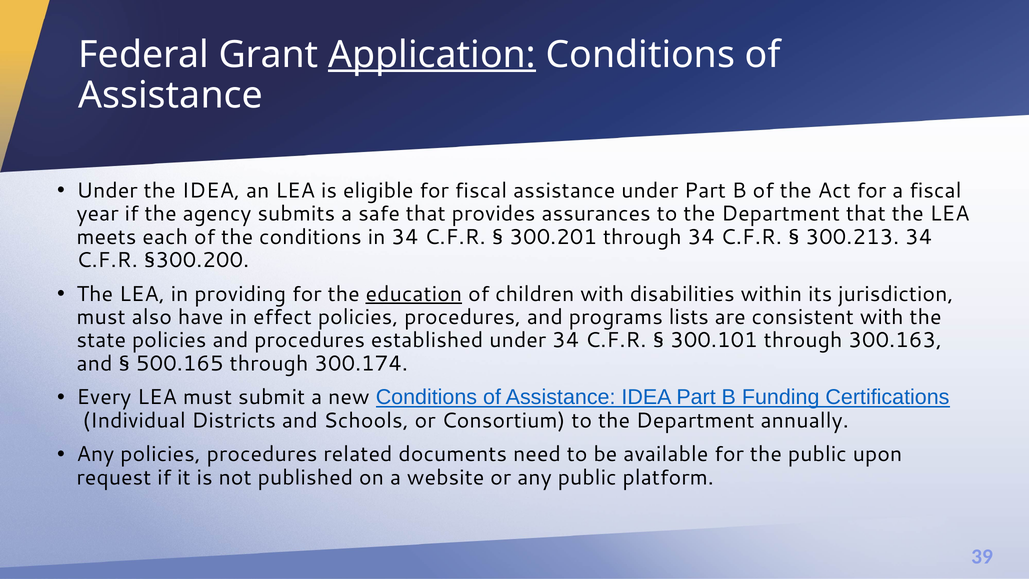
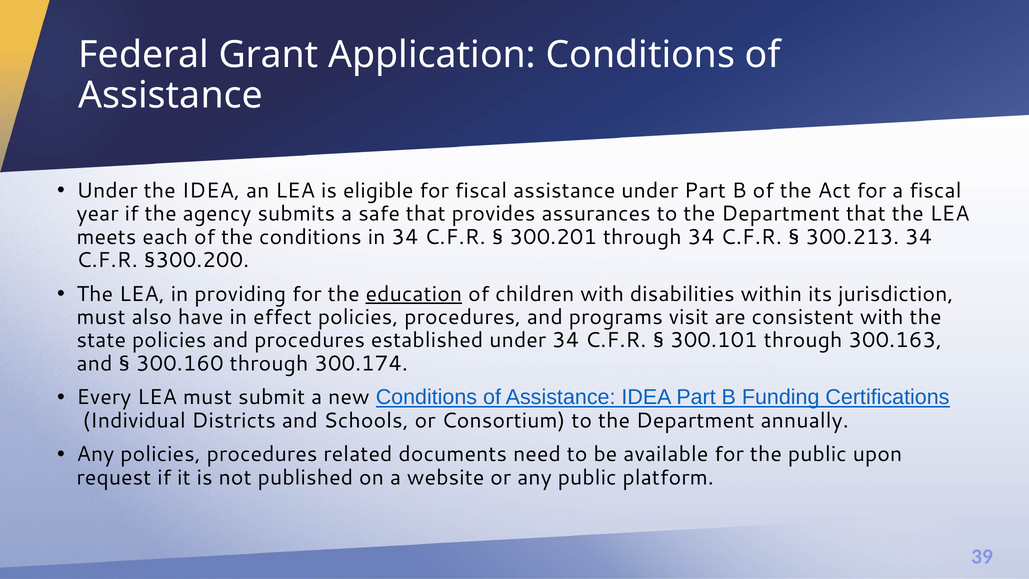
Application underline: present -> none
lists: lists -> visit
500.165: 500.165 -> 300.160
